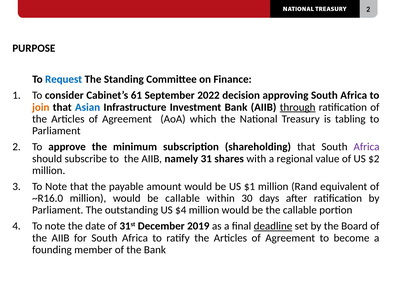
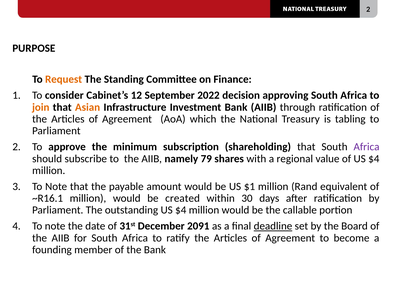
Request colour: blue -> orange
61: 61 -> 12
Asian colour: blue -> orange
through underline: present -> none
31: 31 -> 79
of US $2: $2 -> $4
~R16.0: ~R16.0 -> ~R16.1
be callable: callable -> created
2019: 2019 -> 2091
